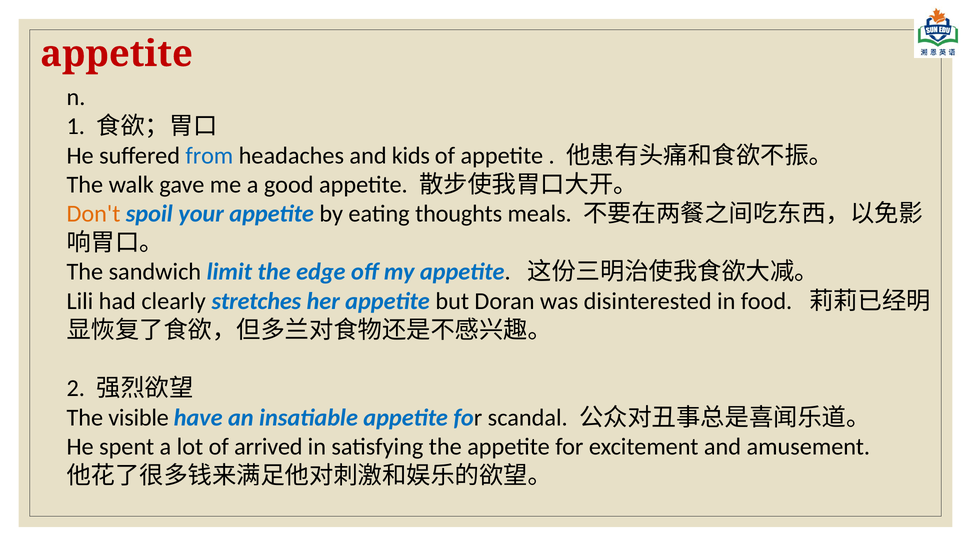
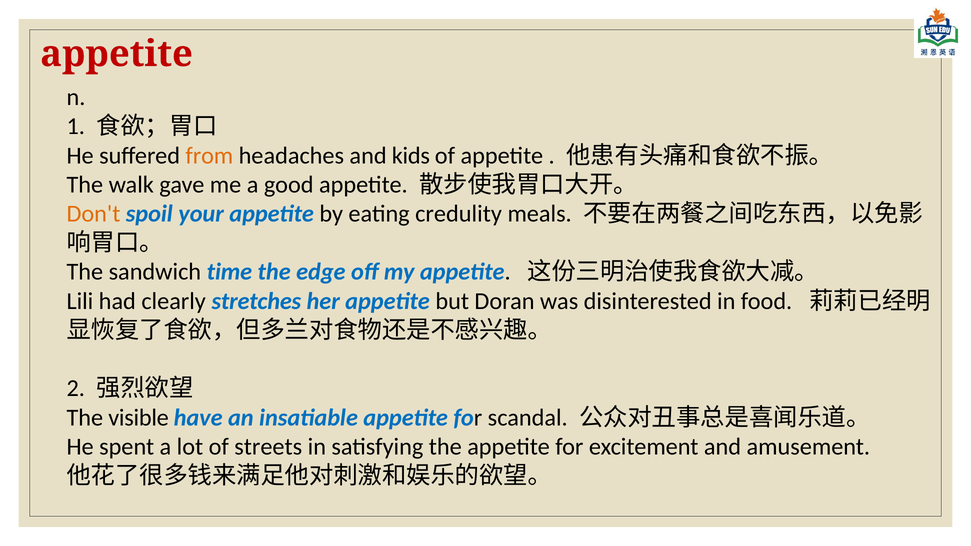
from colour: blue -> orange
thoughts: thoughts -> credulity
limit: limit -> time
arrived: arrived -> streets
